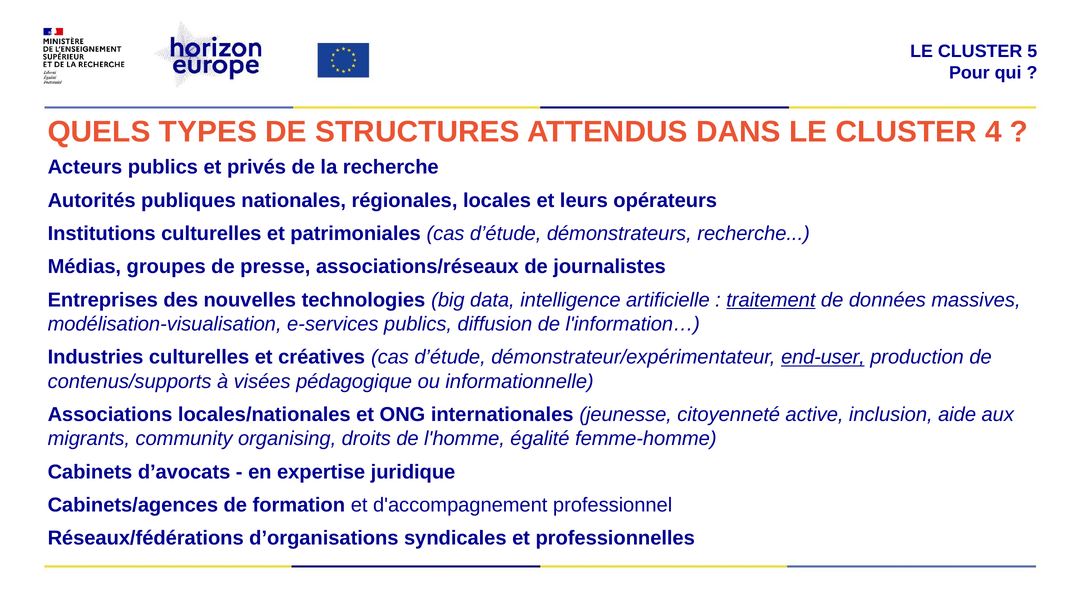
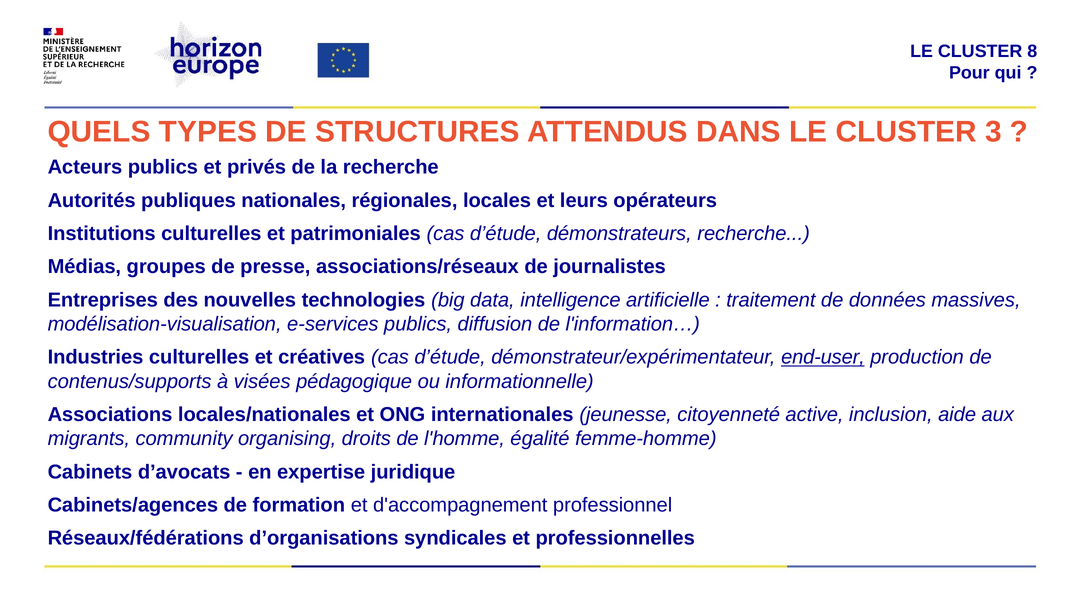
5: 5 -> 8
4: 4 -> 3
traitement underline: present -> none
